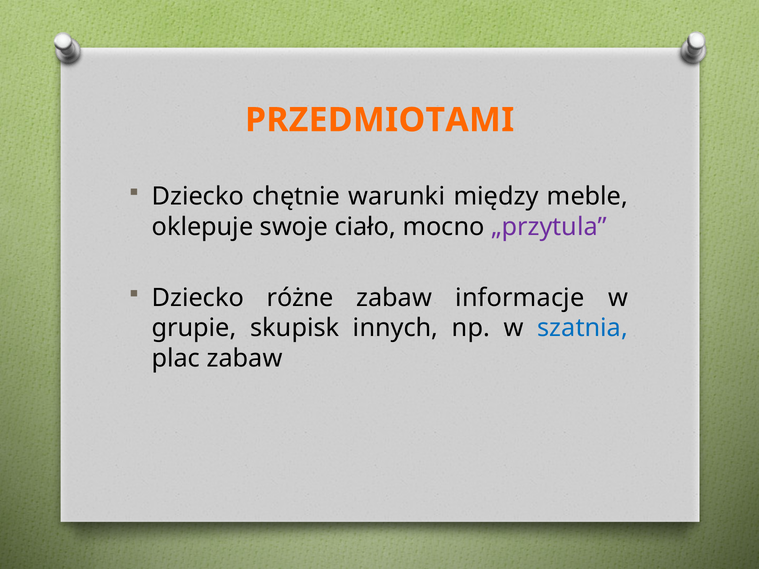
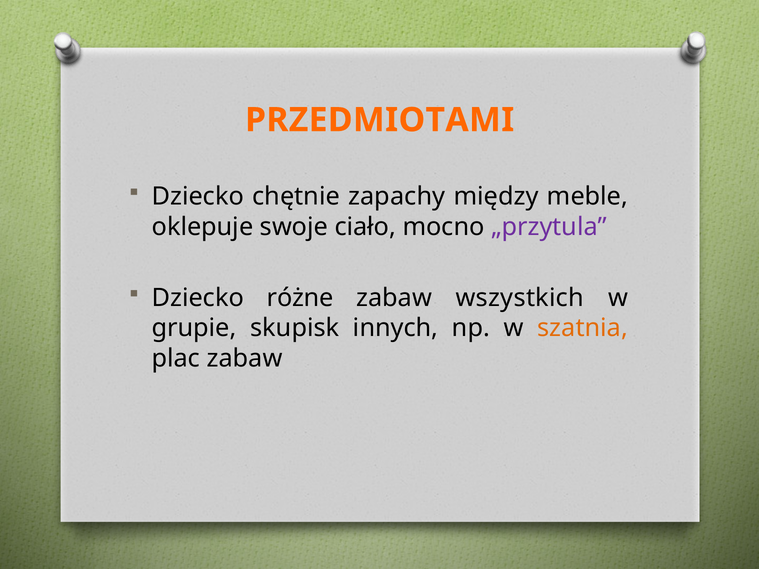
warunki: warunki -> zapachy
informacje: informacje -> wszystkich
szatnia colour: blue -> orange
